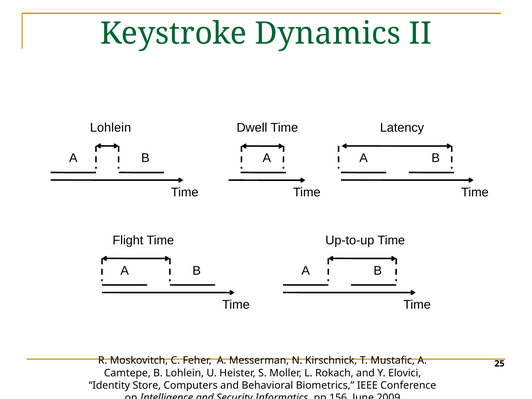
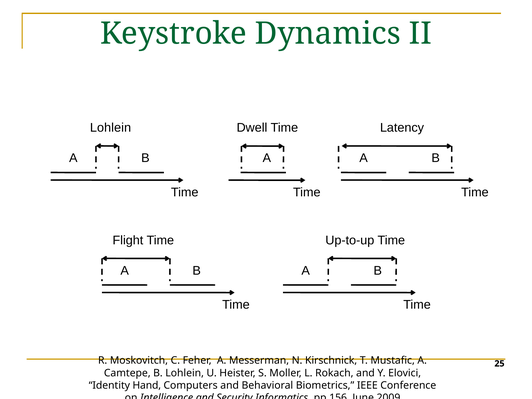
Store: Store -> Hand
